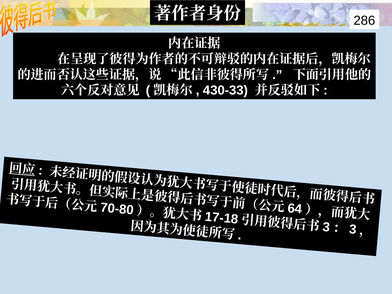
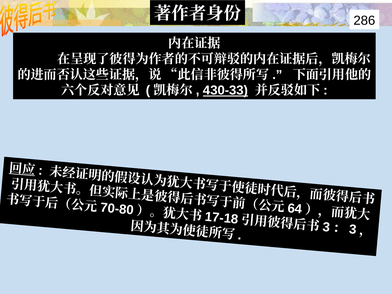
430-33 underline: none -> present
